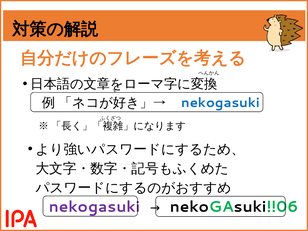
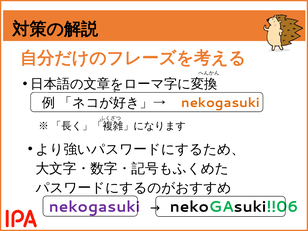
nekogasuki at (220, 103) colour: blue -> orange
